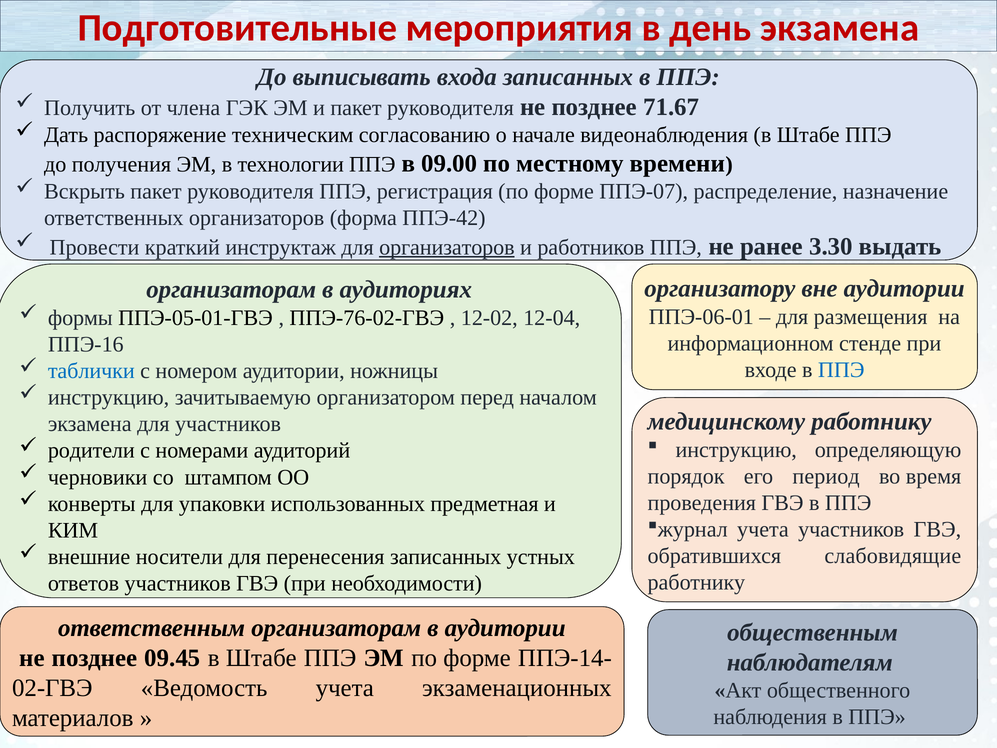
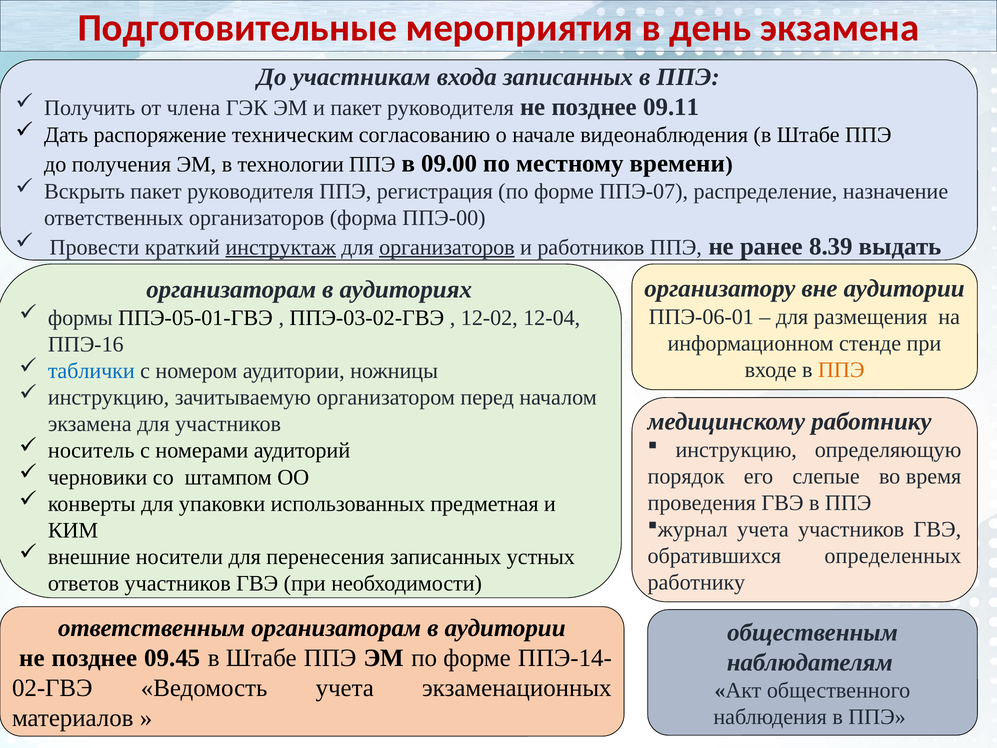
выписывать: выписывать -> участникам
71.67: 71.67 -> 09.11
ППЭ-42: ППЭ-42 -> ППЭ-00
инструктаж underline: none -> present
3.30: 3.30 -> 8.39
ППЭ-76-02-ГВЭ: ППЭ-76-02-ГВЭ -> ППЭ-03-02-ГВЭ
ППЭ at (841, 370) colour: blue -> orange
родители: родители -> носитель
период: период -> слепые
слабовидящие: слабовидящие -> определенных
